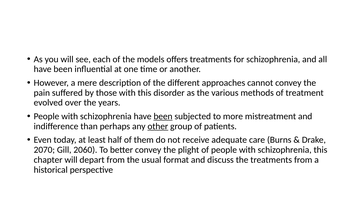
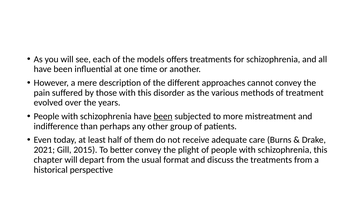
other underline: present -> none
2070: 2070 -> 2021
2060: 2060 -> 2015
